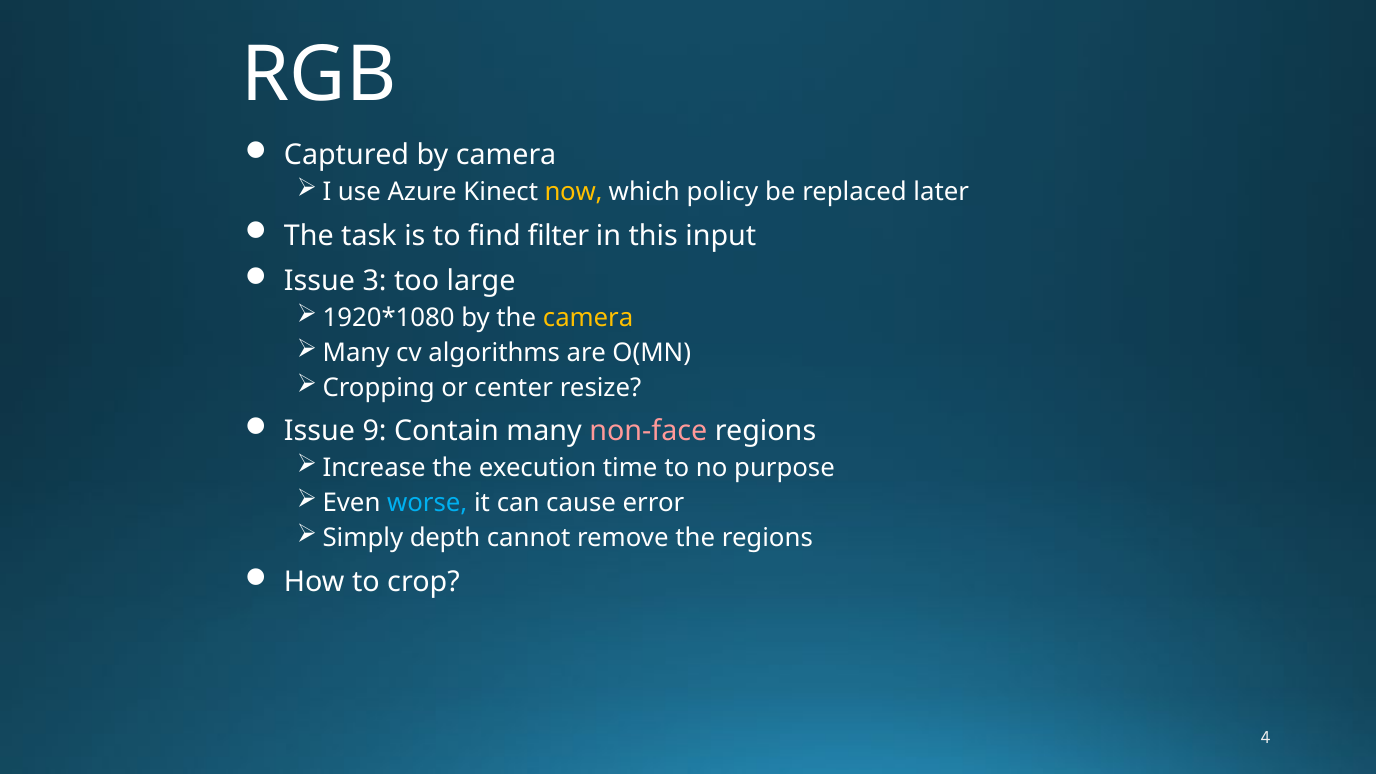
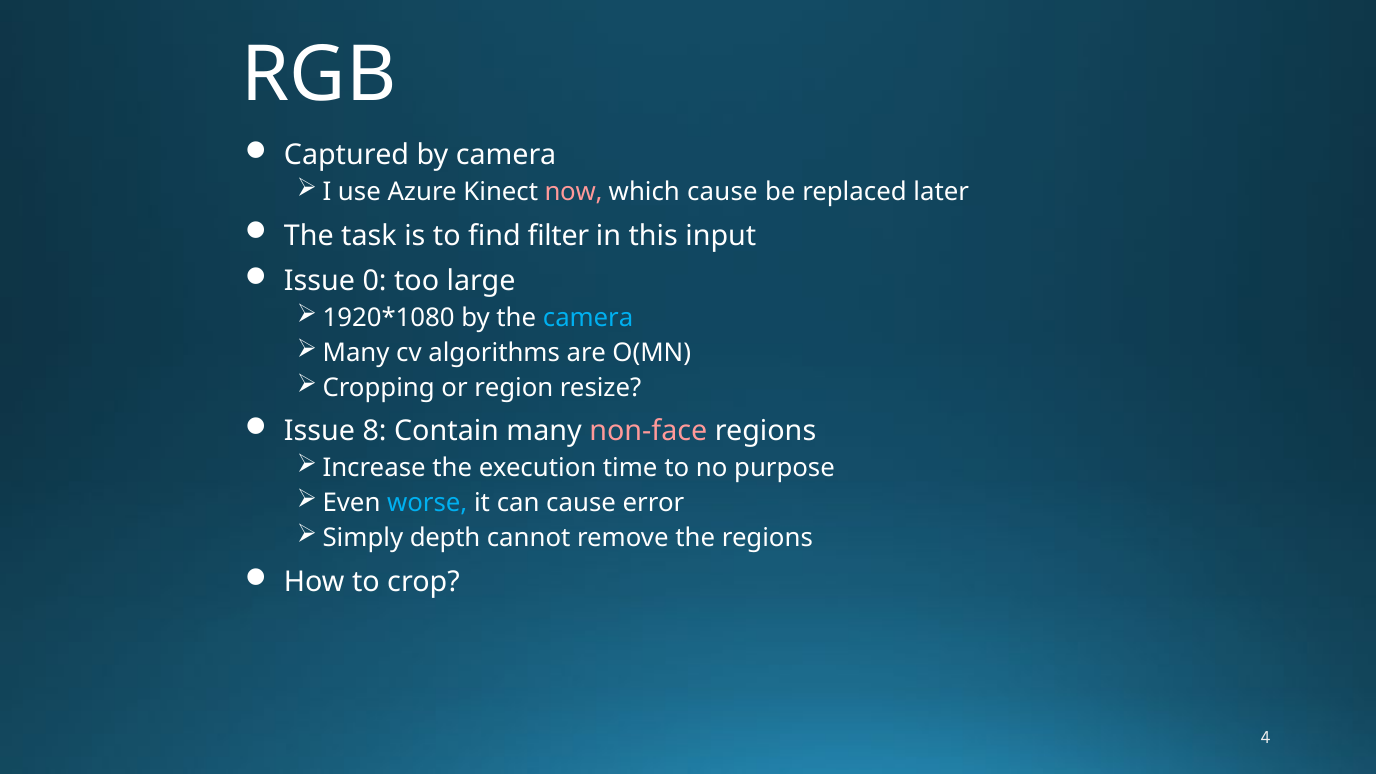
now colour: yellow -> pink
which policy: policy -> cause
3: 3 -> 0
camera at (588, 318) colour: yellow -> light blue
center: center -> region
9: 9 -> 8
